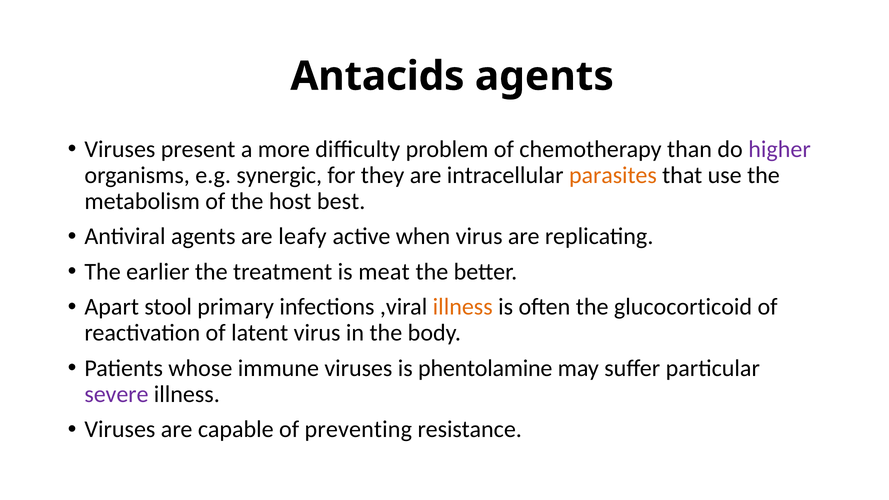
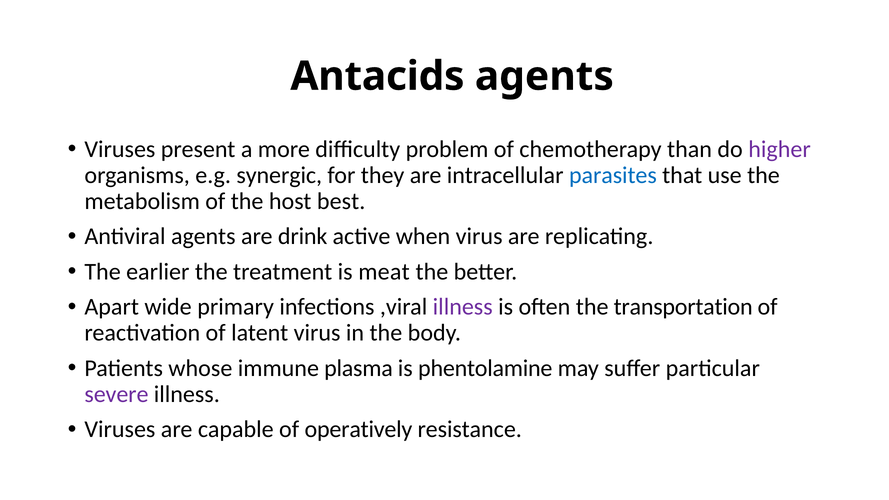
parasites colour: orange -> blue
leafy: leafy -> drink
stool: stool -> wide
illness at (463, 307) colour: orange -> purple
glucocorticoid: glucocorticoid -> transportation
immune viruses: viruses -> plasma
preventing: preventing -> operatively
